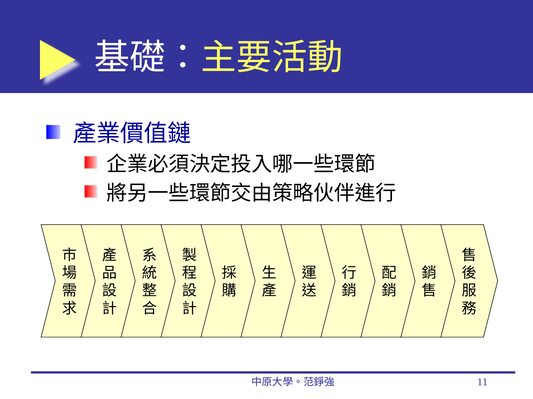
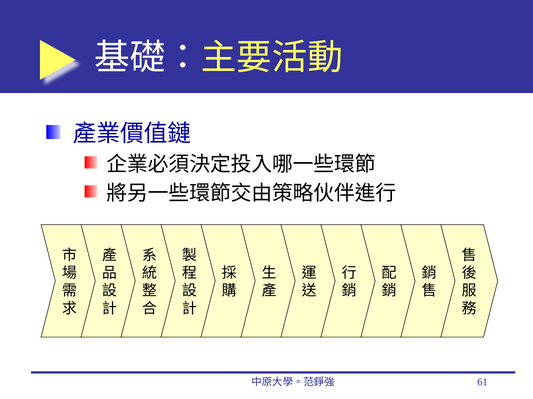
11: 11 -> 61
